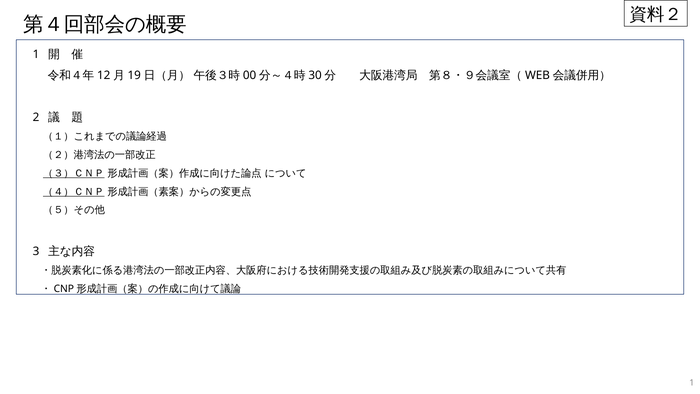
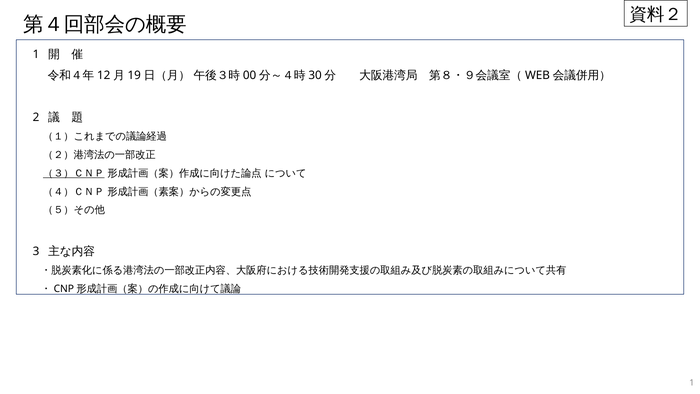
（４）ＣＮＰ underline: present -> none
